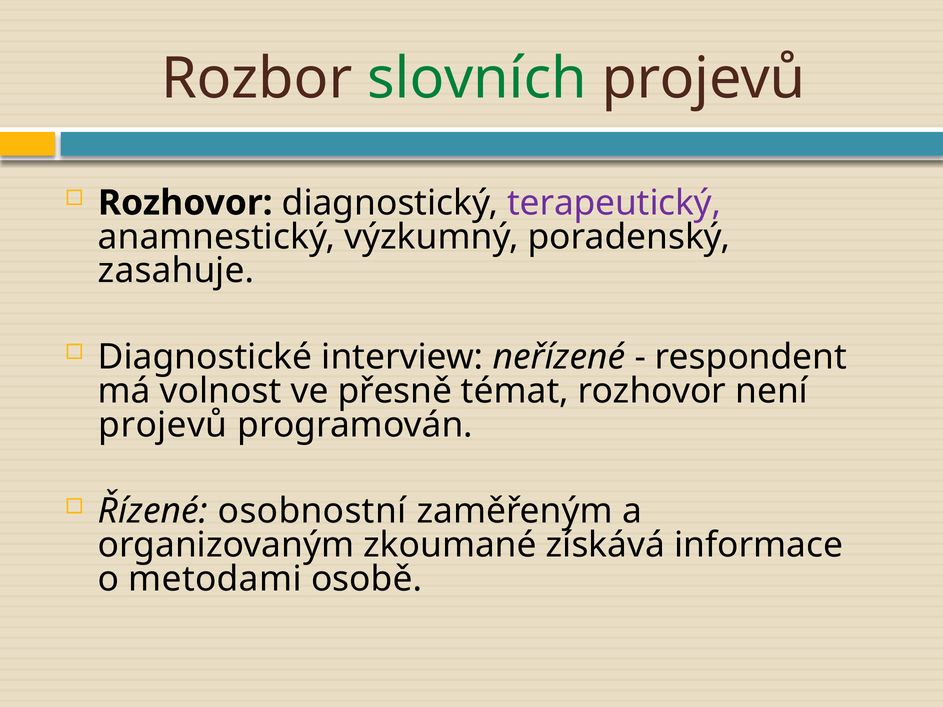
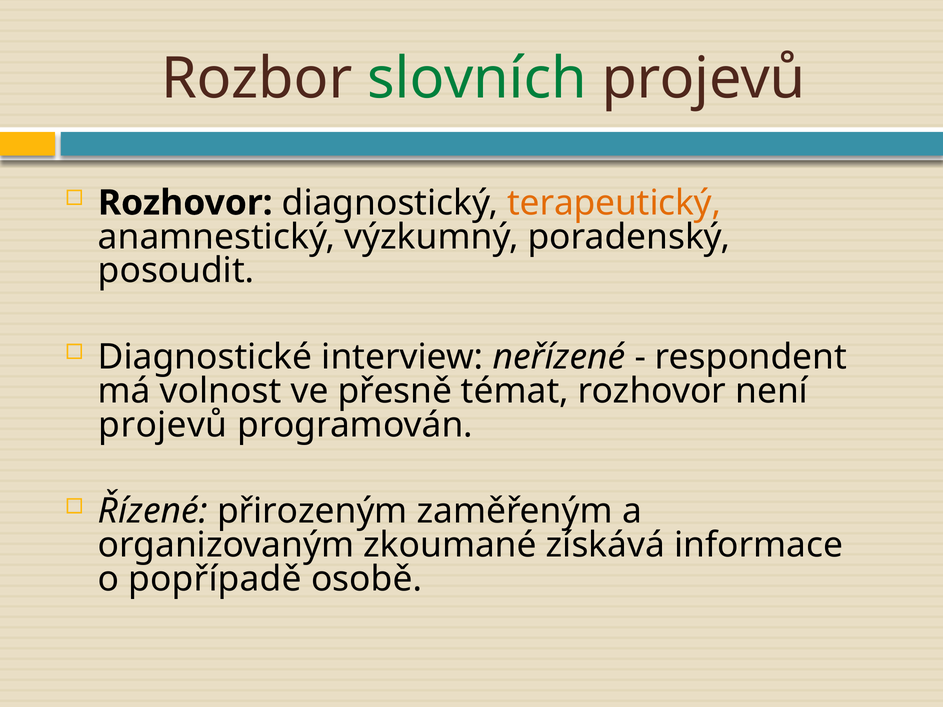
terapeutický colour: purple -> orange
zasahuje: zasahuje -> posoudit
osobnostní: osobnostní -> přirozeným
metodami: metodami -> popřípadě
